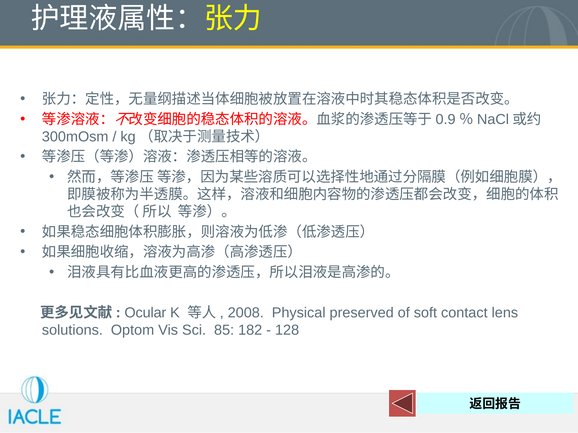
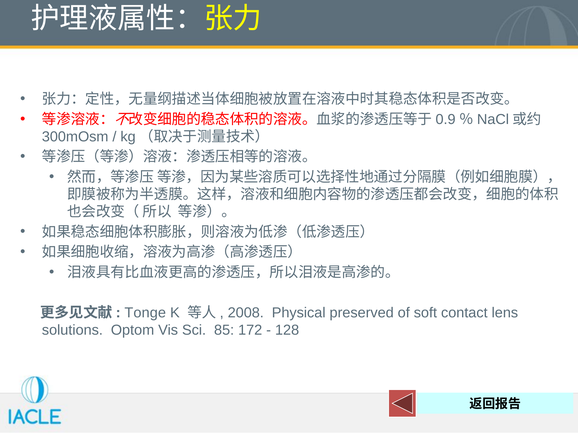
Ocular: Ocular -> Tonge
182: 182 -> 172
